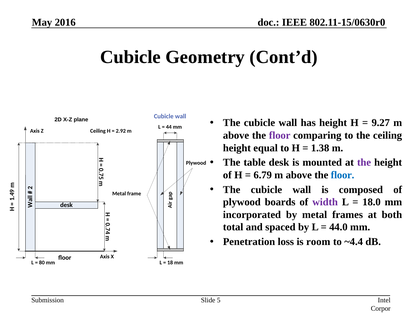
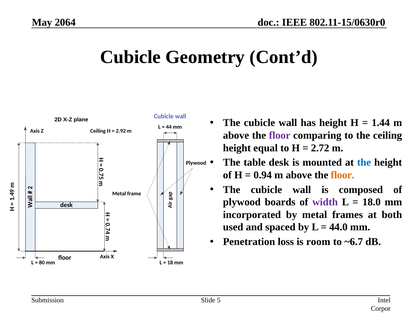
2016: 2016 -> 2064
9.27: 9.27 -> 1.44
1.38: 1.38 -> 2.72
the at (364, 163) colour: purple -> blue
6.79: 6.79 -> 0.94
floor at (343, 175) colour: blue -> orange
total: total -> used
~4.4: ~4.4 -> ~6.7
